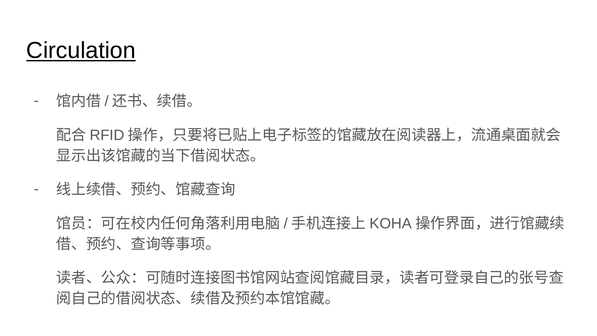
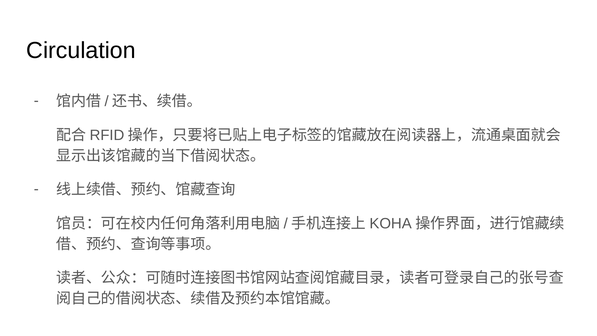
Circulation underline: present -> none
